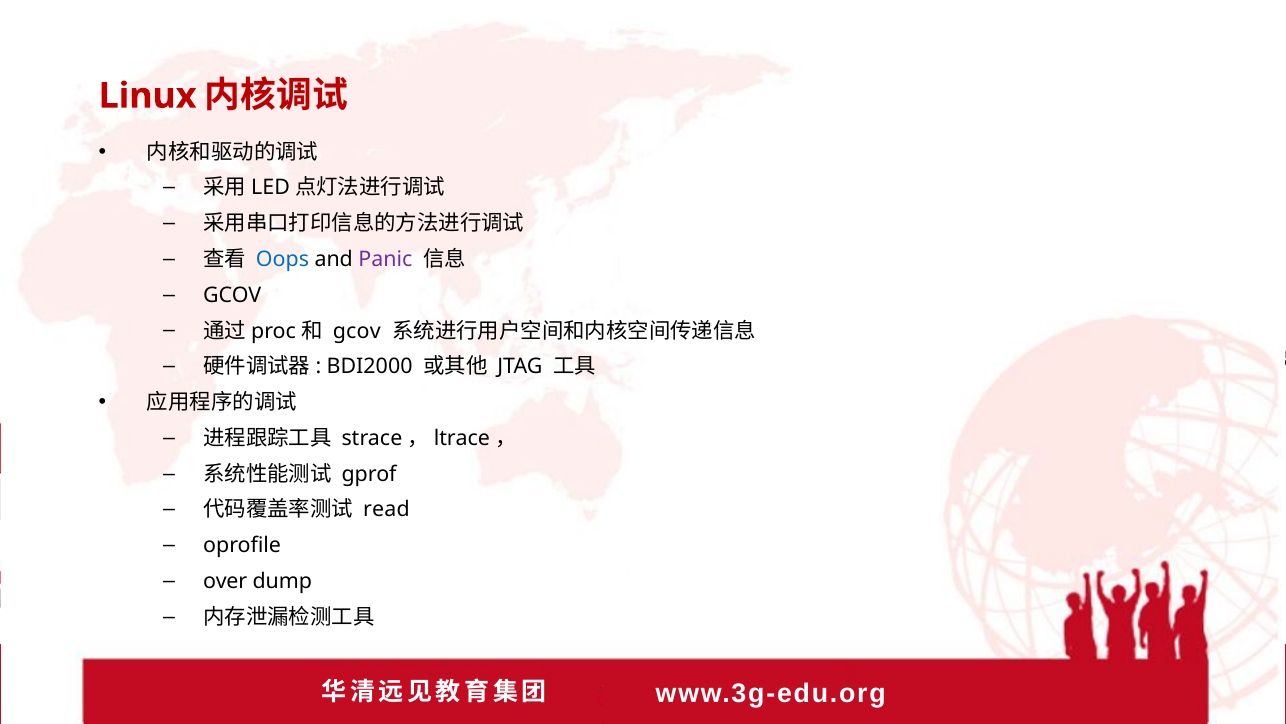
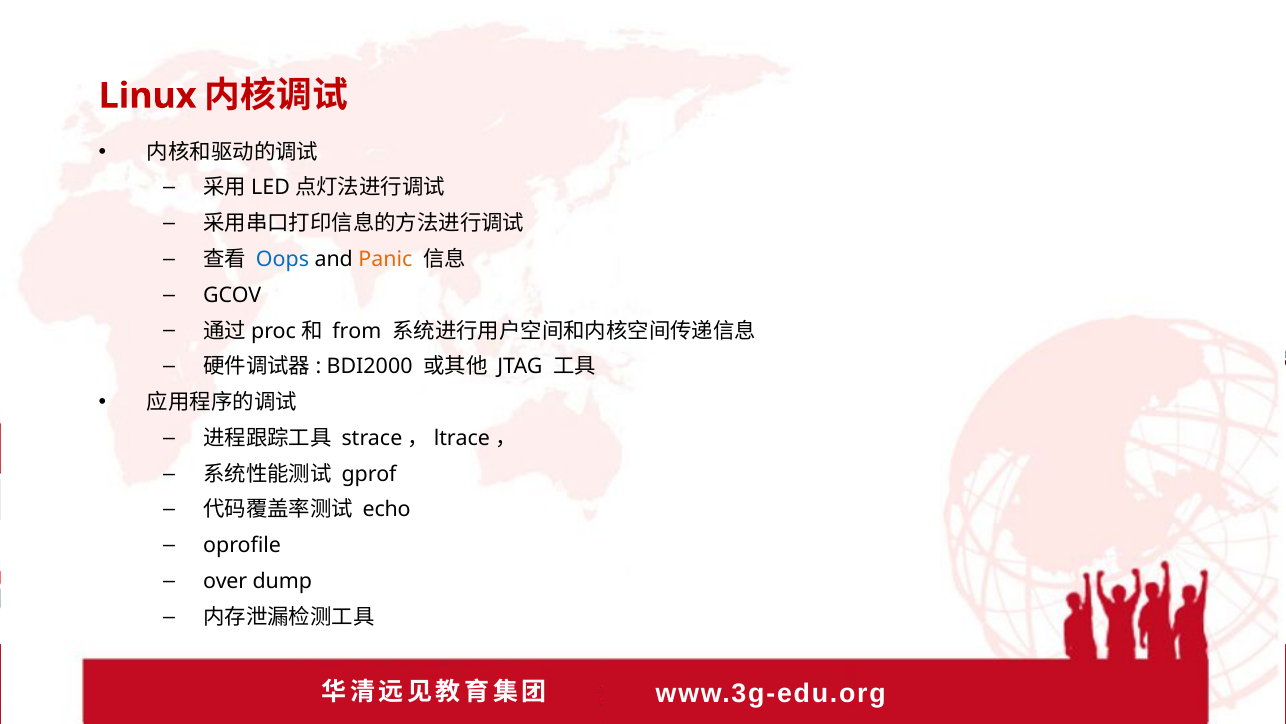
Panic colour: purple -> orange
gcov at (357, 331): gcov -> from
read: read -> echo
